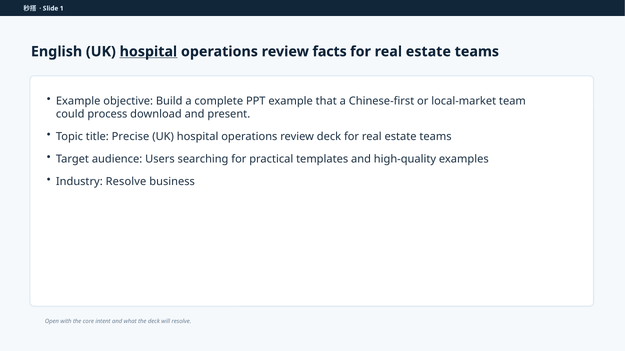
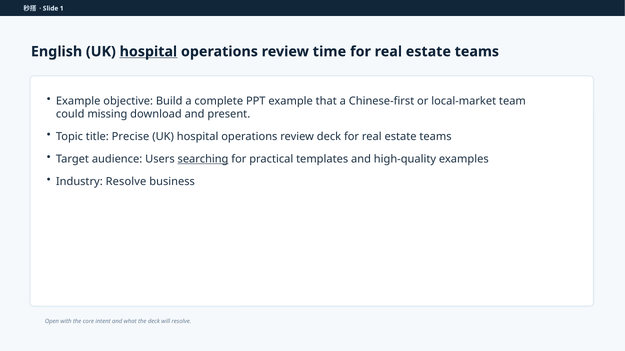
facts: facts -> time
process: process -> missing
searching underline: none -> present
